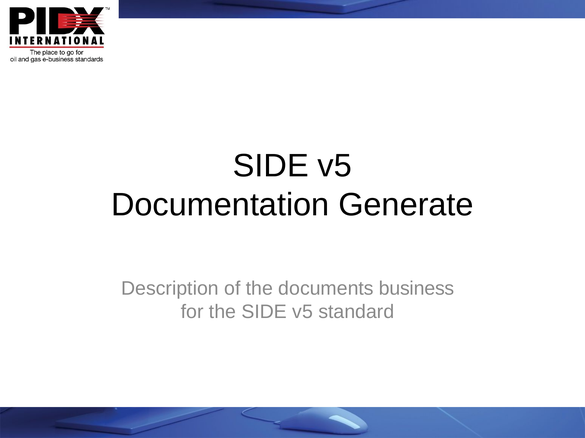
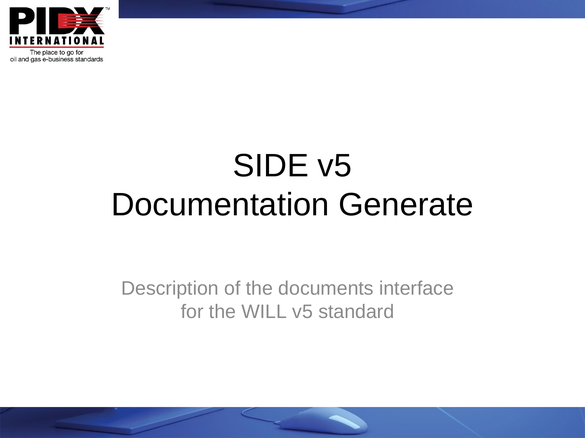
business: business -> interface
the SIDE: SIDE -> WILL
